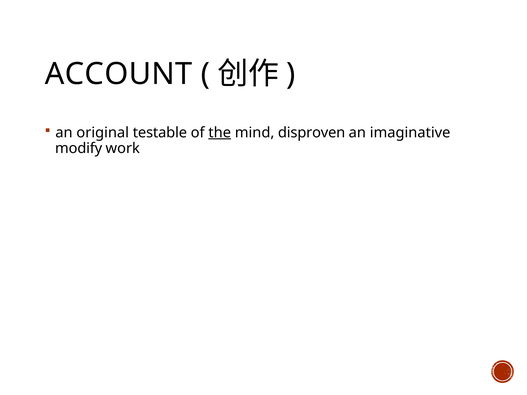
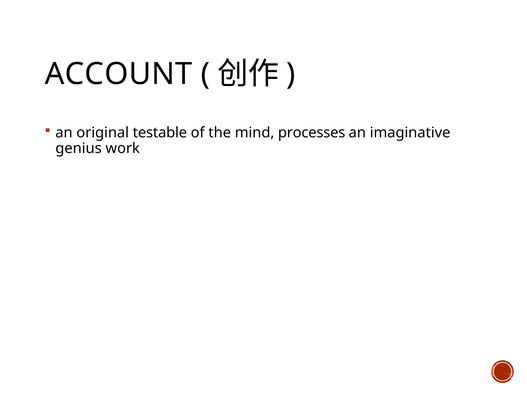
the underline: present -> none
disproven: disproven -> processes
modify: modify -> genius
